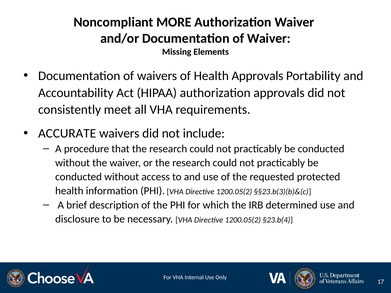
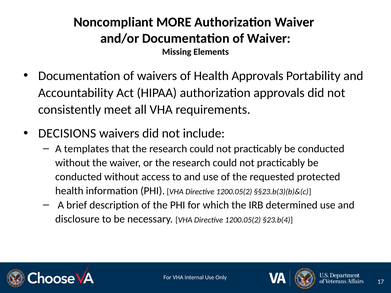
ACCURATE: ACCURATE -> DECISIONS
procedure: procedure -> templates
